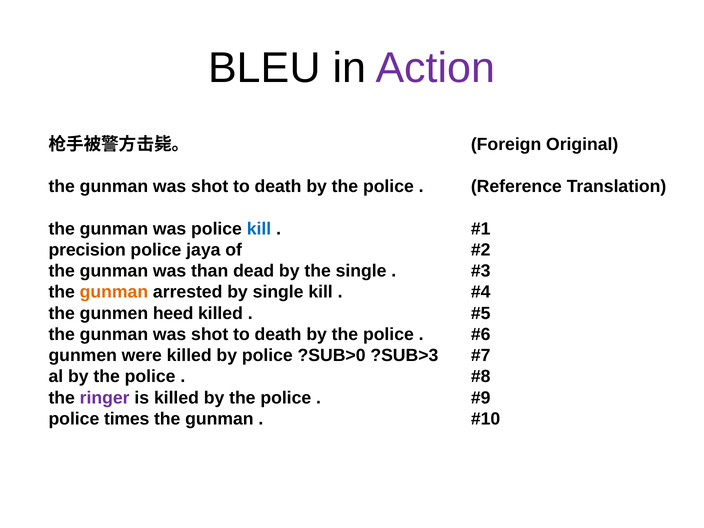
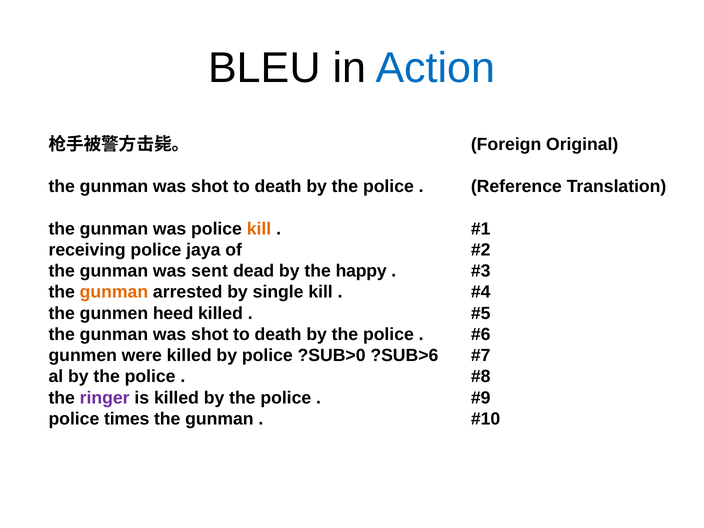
Action colour: purple -> blue
kill at (259, 229) colour: blue -> orange
precision: precision -> receiving
than: than -> sent
the single: single -> happy
?SUB>3: ?SUB>3 -> ?SUB>6
